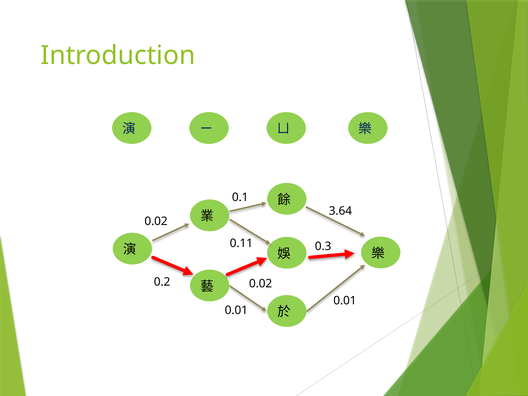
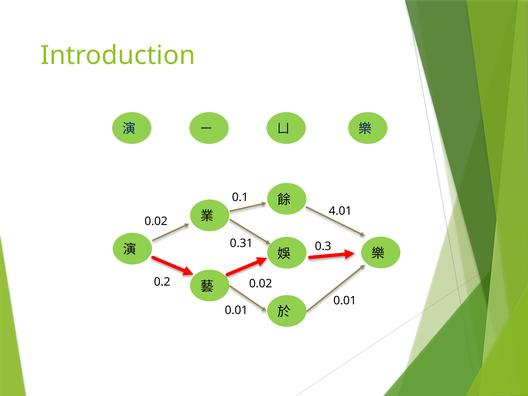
3.64: 3.64 -> 4.01
0.11: 0.11 -> 0.31
